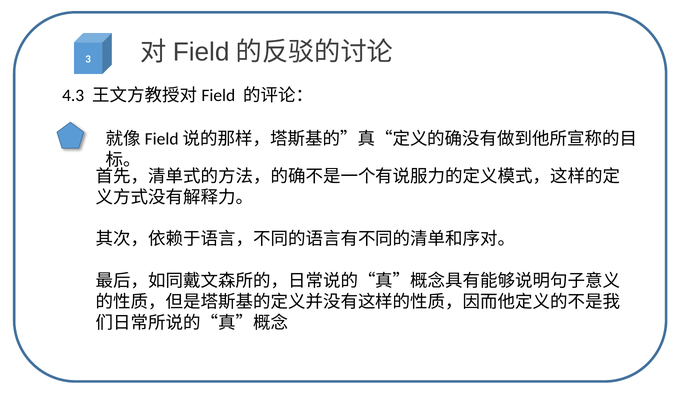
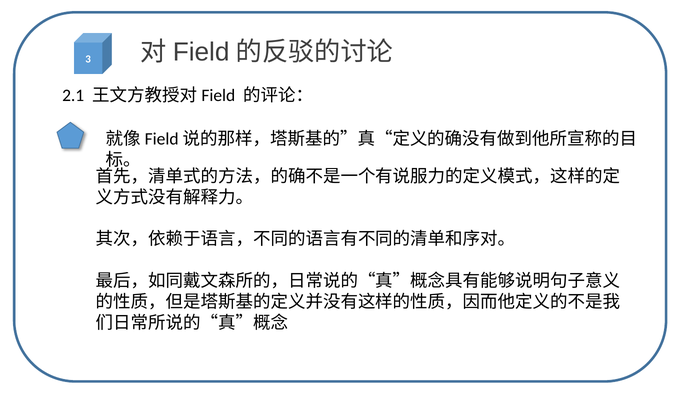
4.3: 4.3 -> 2.1
